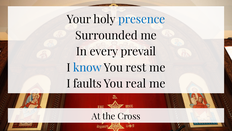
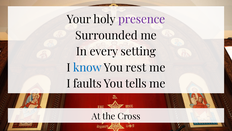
presence colour: blue -> purple
prevail: prevail -> setting
real: real -> tells
